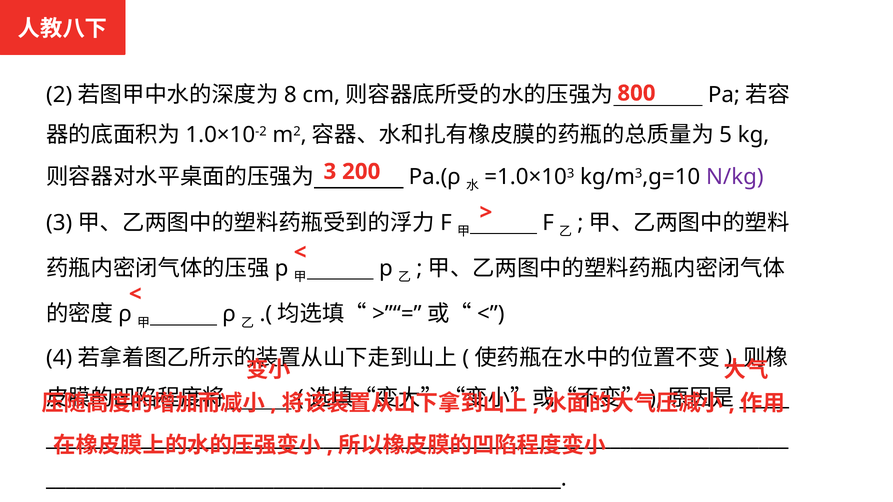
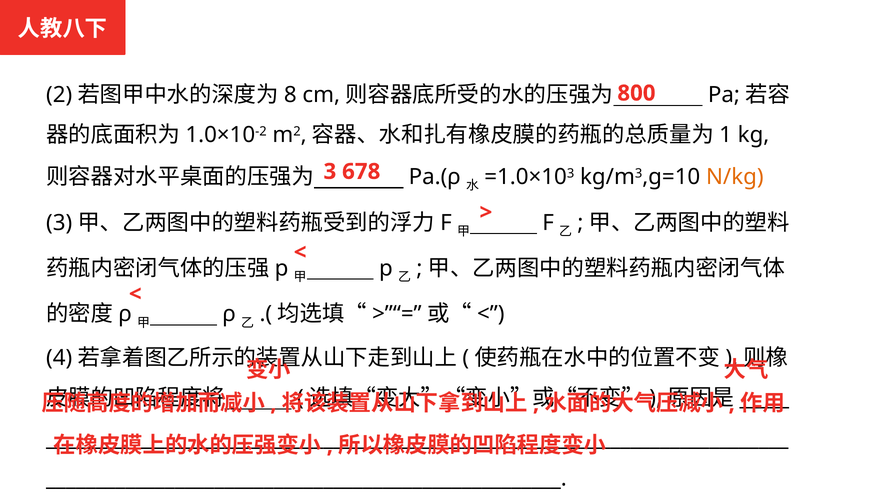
5: 5 -> 1
200: 200 -> 678
N/kg colour: purple -> orange
